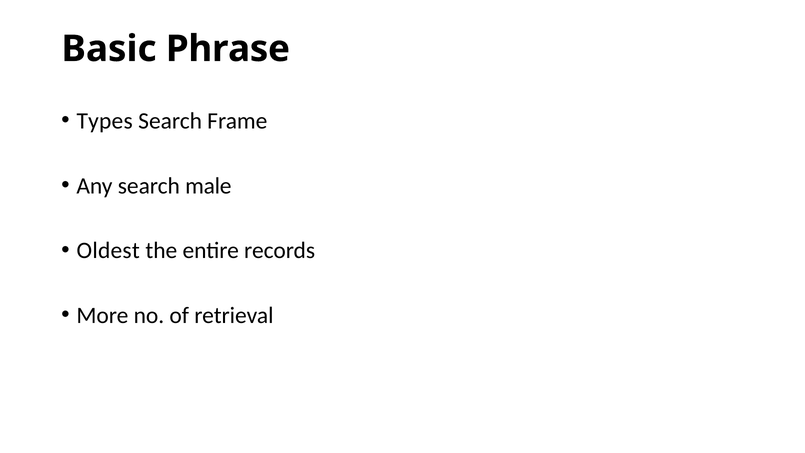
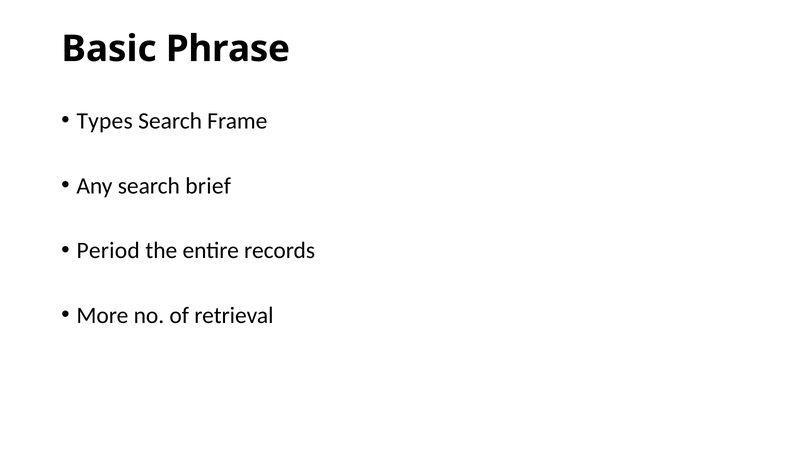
male: male -> brief
Oldest: Oldest -> Period
